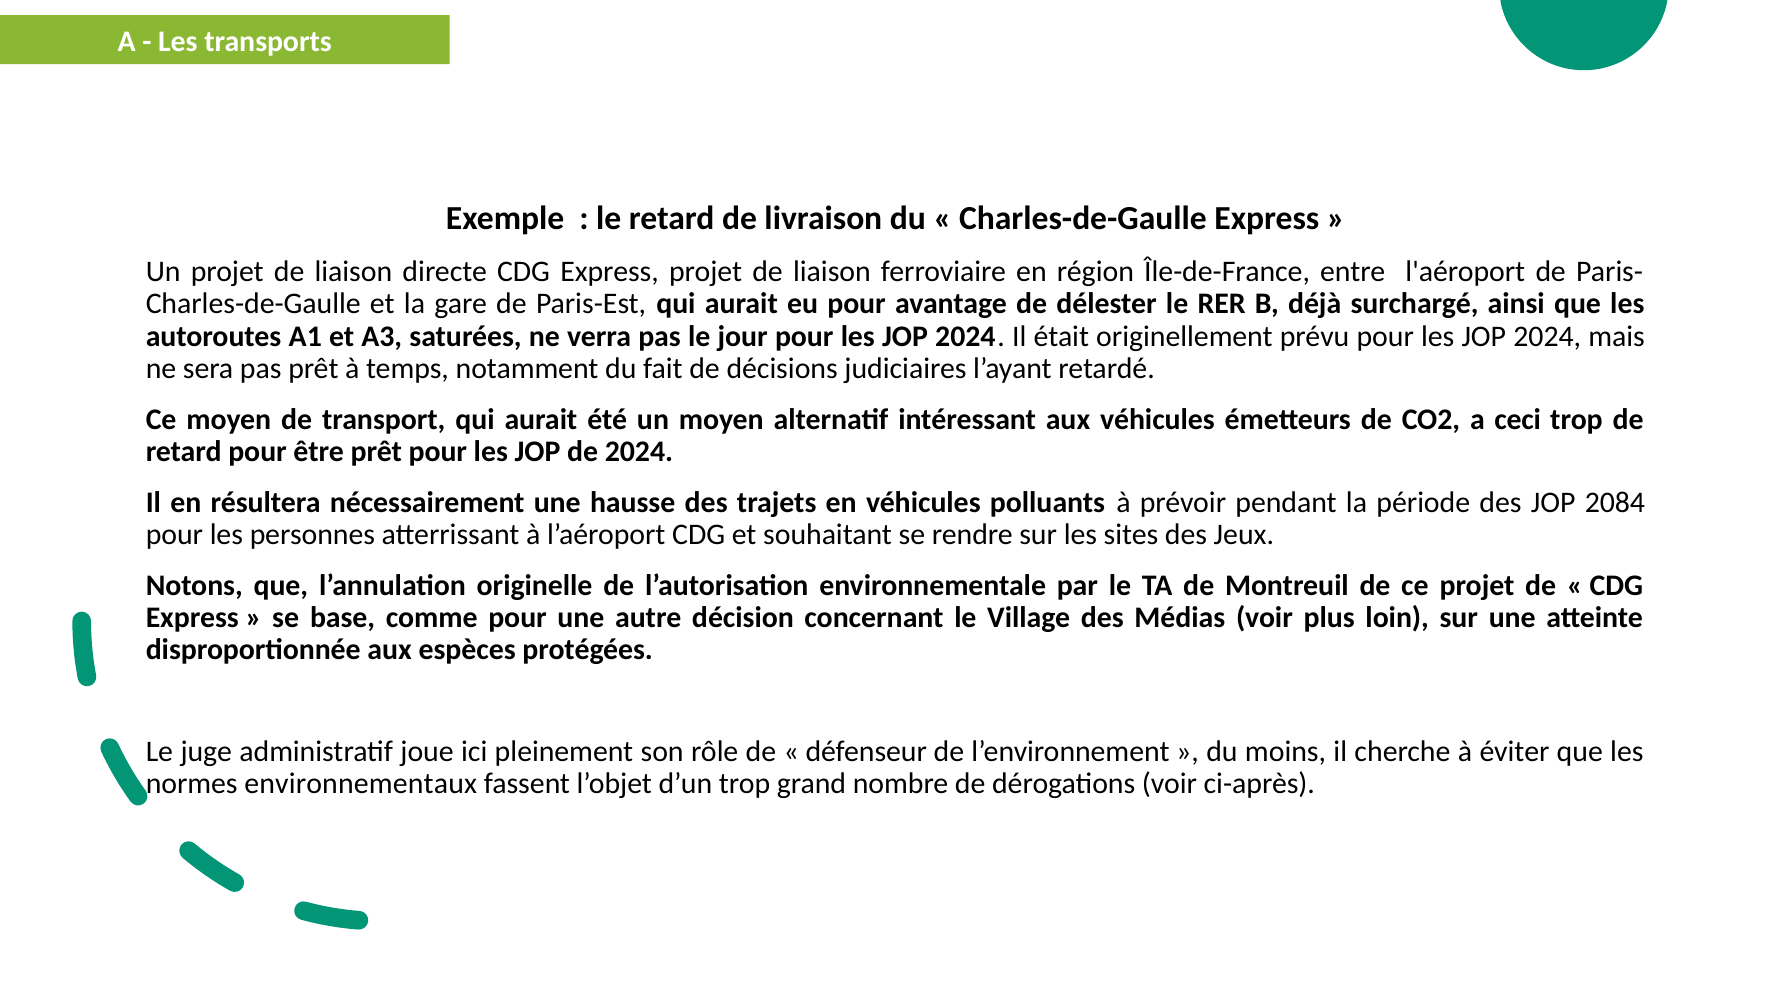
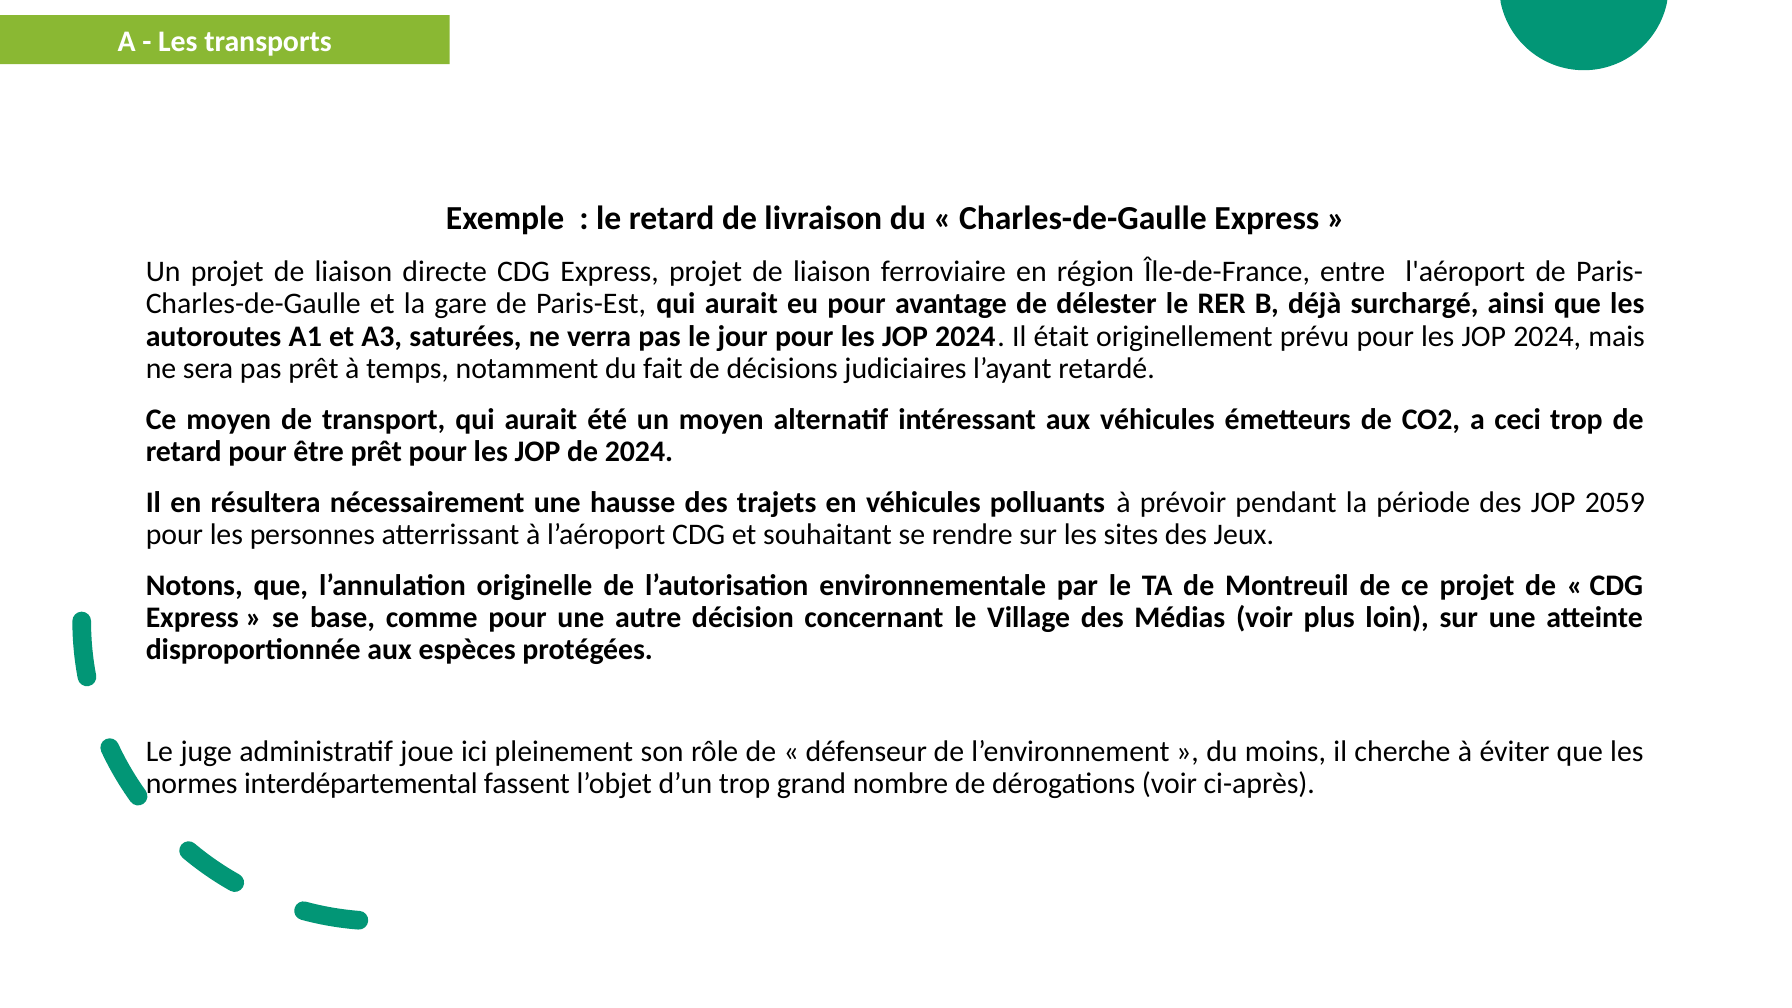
2084: 2084 -> 2059
environnementaux: environnementaux -> interdépartemental
